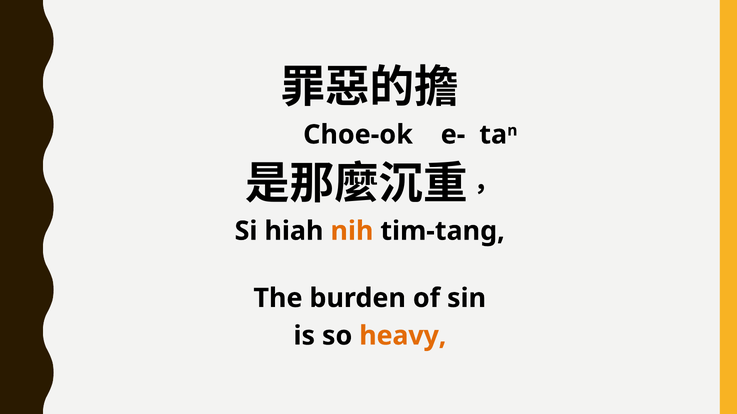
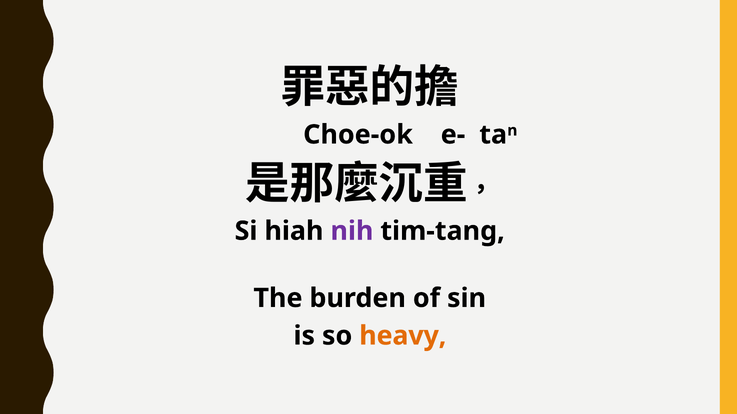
nih colour: orange -> purple
